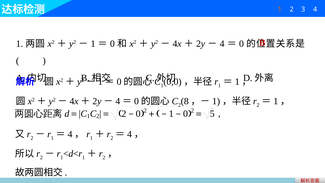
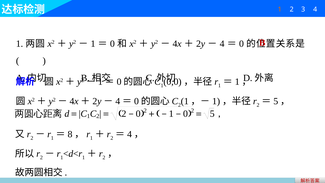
2 8: 8 -> 1
1 at (276, 101): 1 -> 5
4 at (70, 134): 4 -> 8
